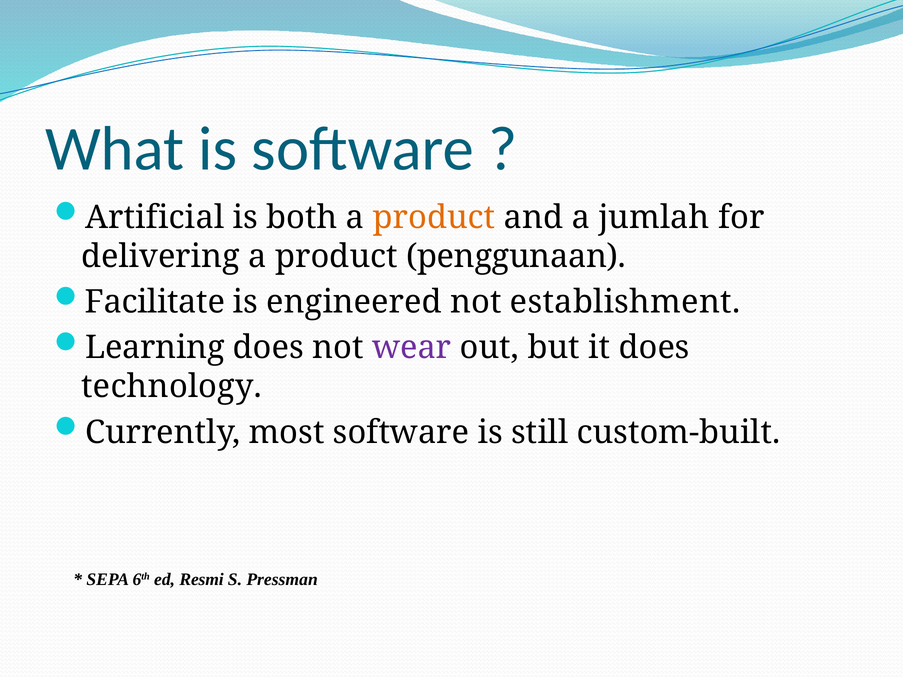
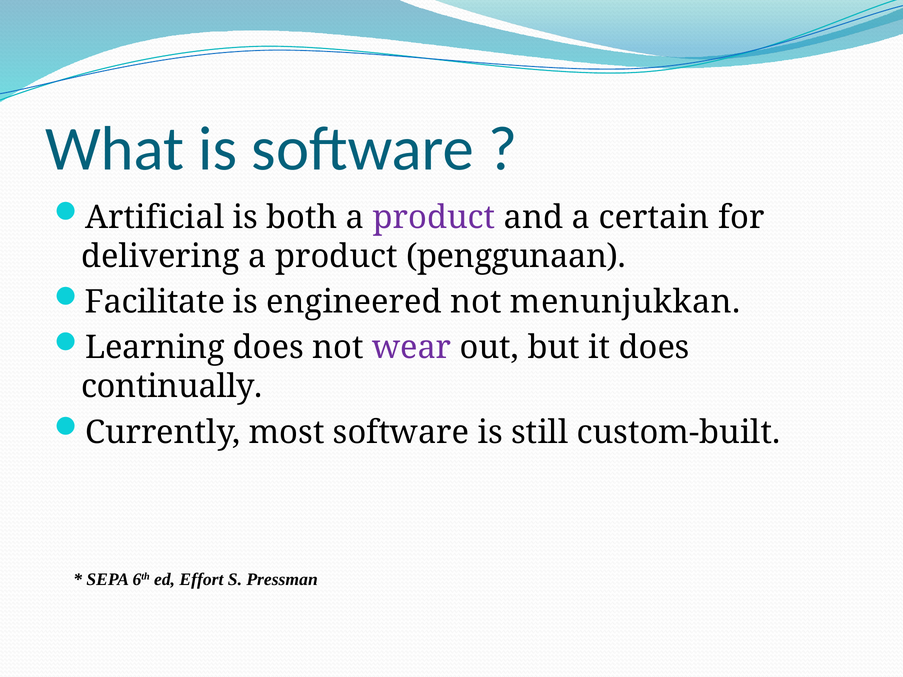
product at (434, 217) colour: orange -> purple
jumlah: jumlah -> certain
establishment: establishment -> menunjukkan
technology: technology -> continually
Resmi: Resmi -> Effort
